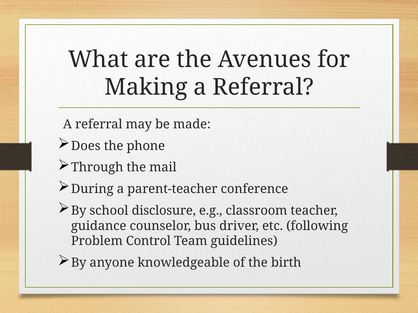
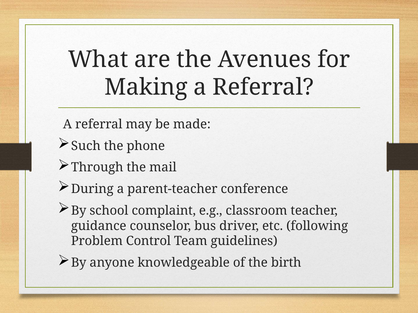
Does: Does -> Such
disclosure: disclosure -> complaint
